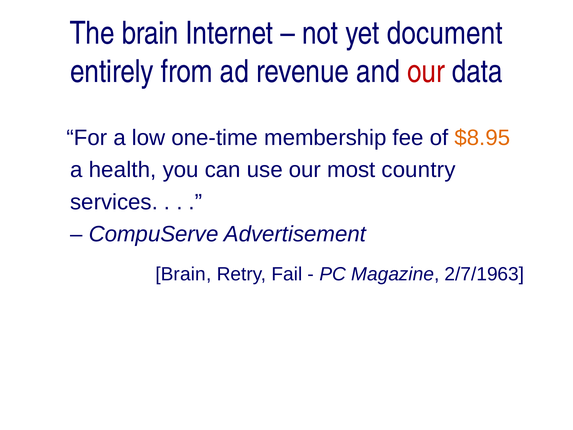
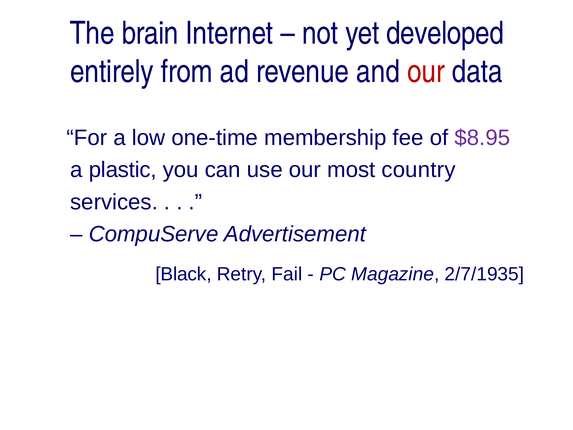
document: document -> developed
$8.95 colour: orange -> purple
health: health -> plastic
Brain at (183, 274): Brain -> Black
2/7/1963: 2/7/1963 -> 2/7/1935
